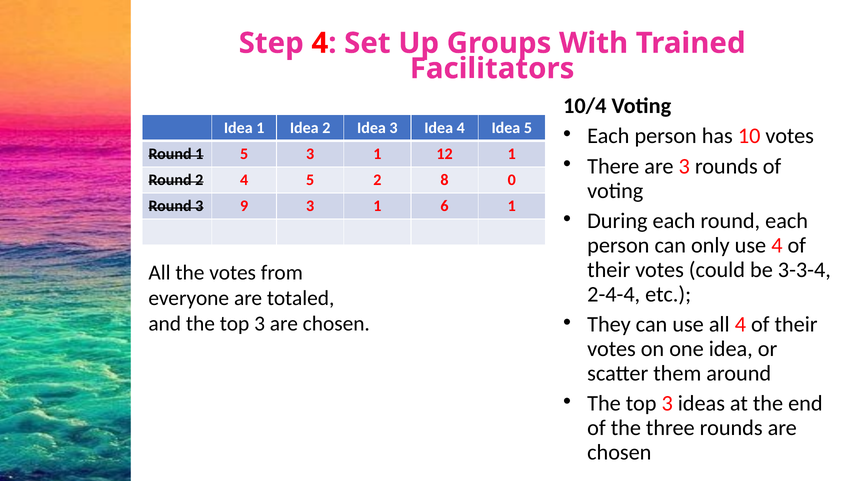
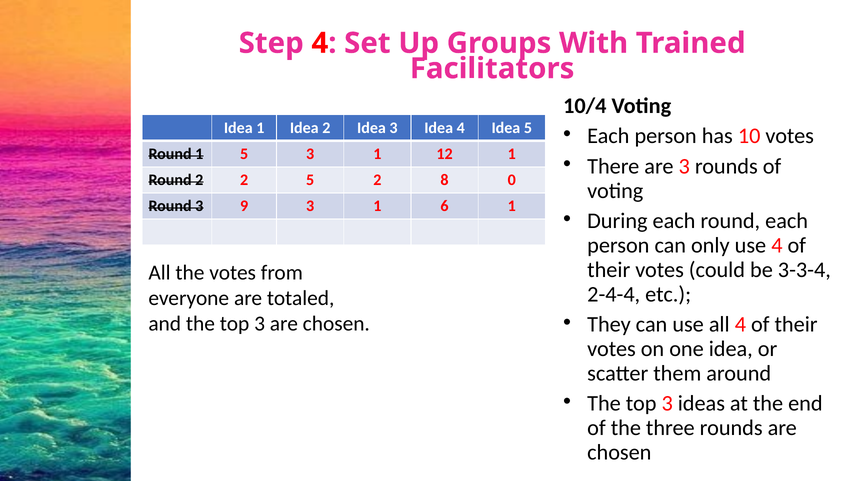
2 4: 4 -> 2
